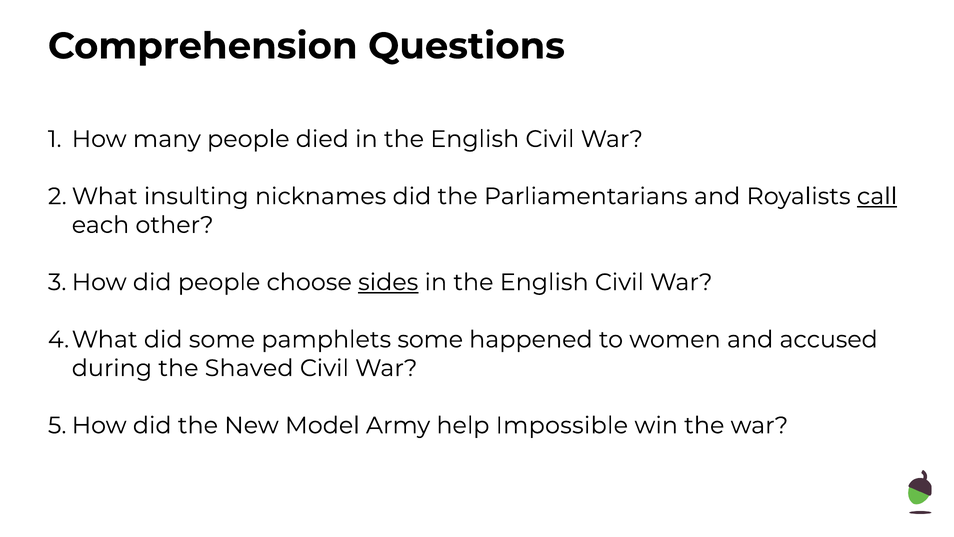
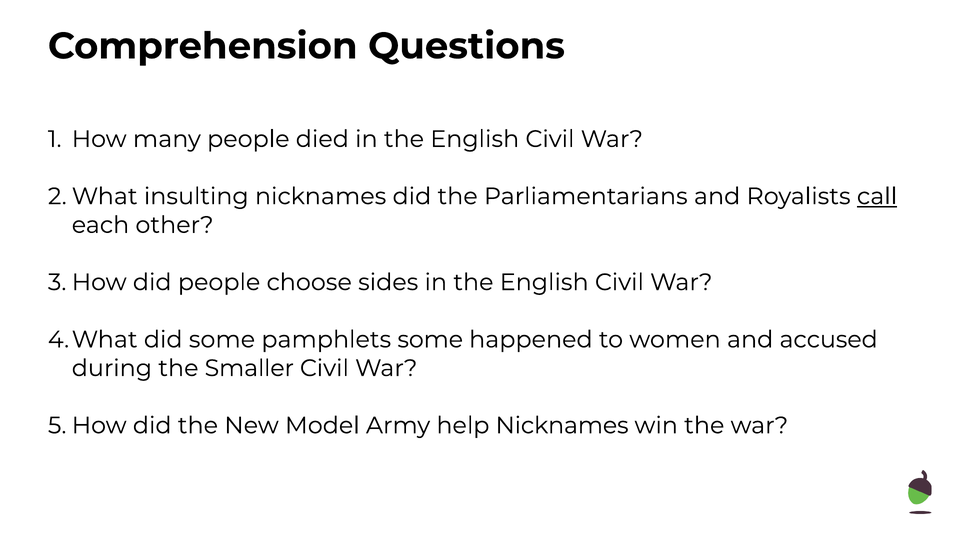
sides underline: present -> none
Shaved: Shaved -> Smaller
help Impossible: Impossible -> Nicknames
